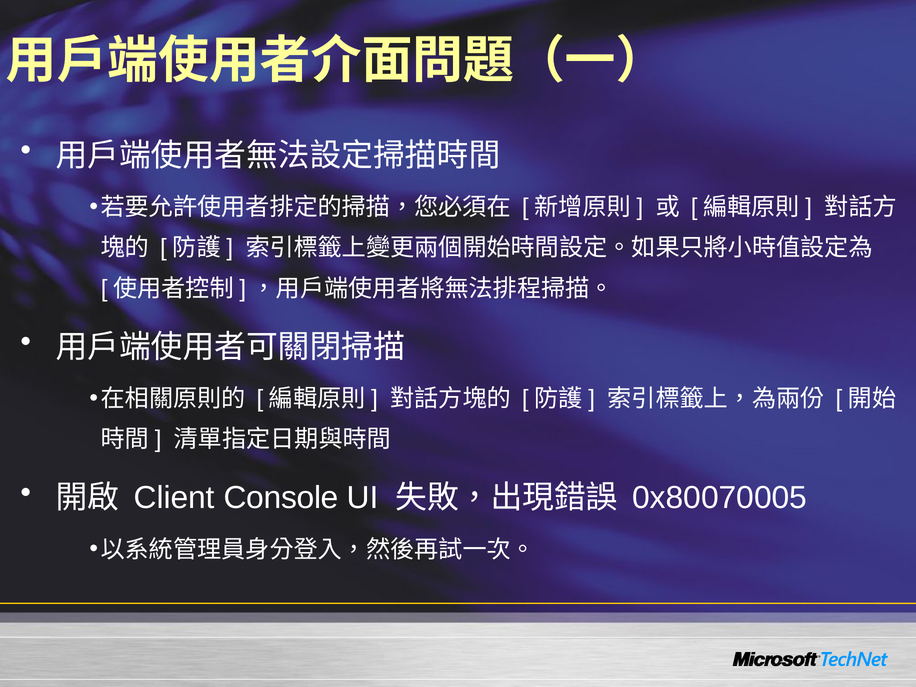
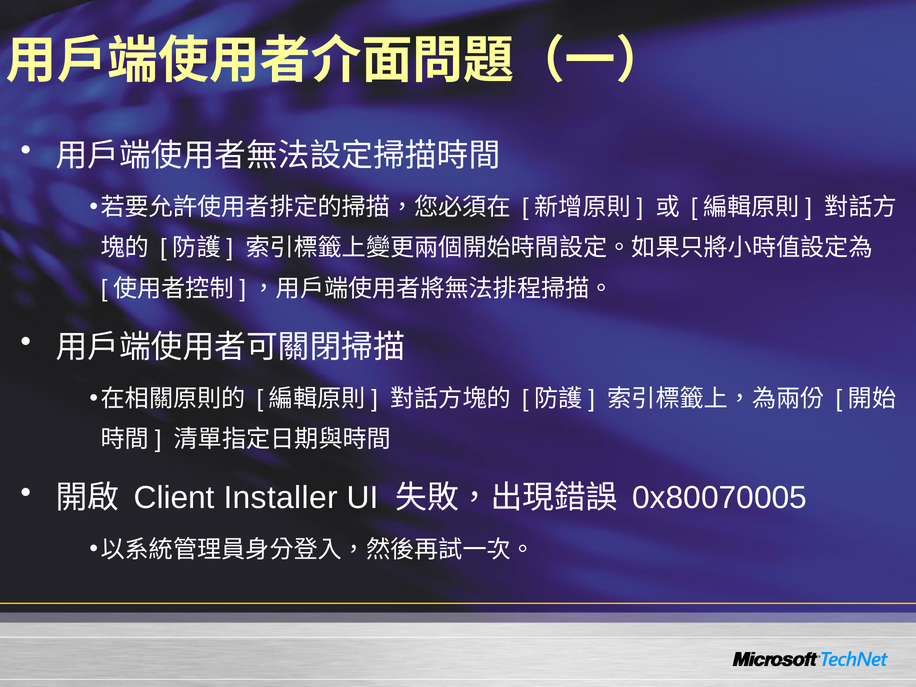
Console: Console -> Installer
